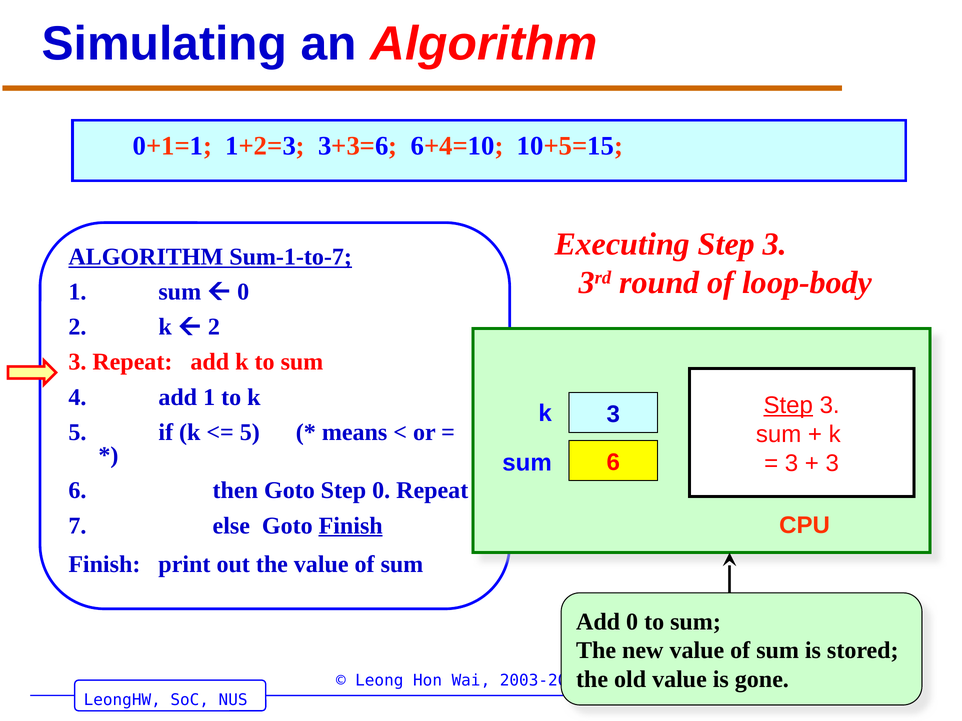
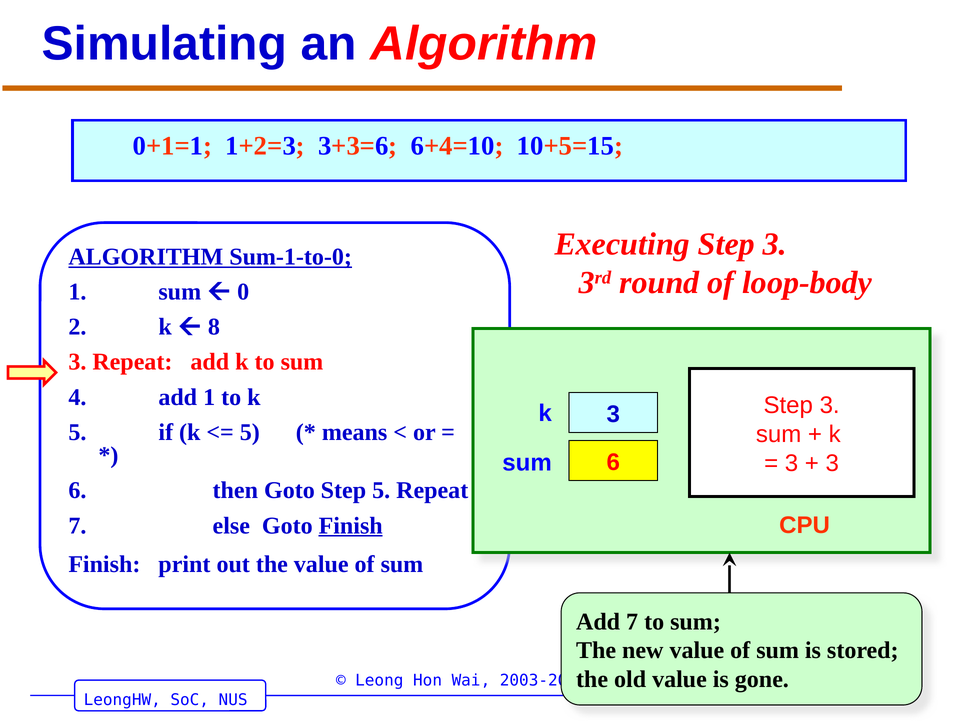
Sum-1-to-7: Sum-1-to-7 -> Sum-1-to-0
2 at (214, 327): 2 -> 8
Step at (788, 406) underline: present -> none
Step 0: 0 -> 5
Add 0: 0 -> 7
